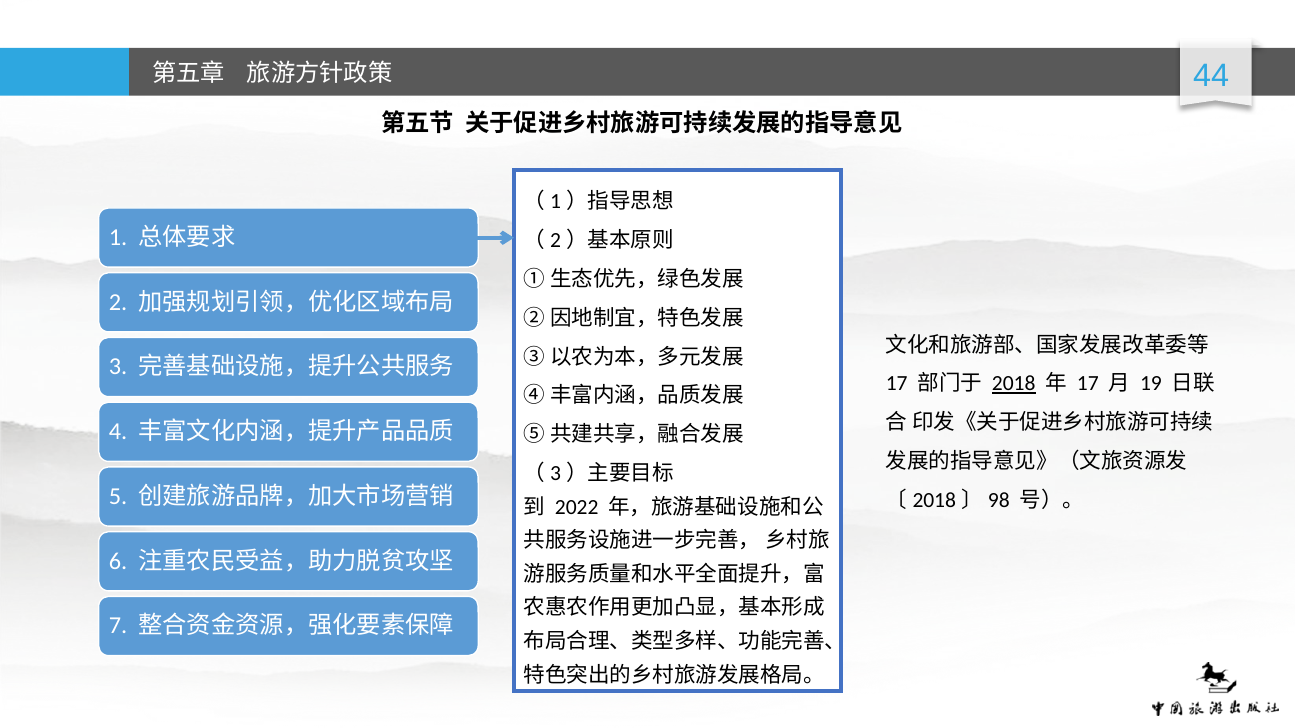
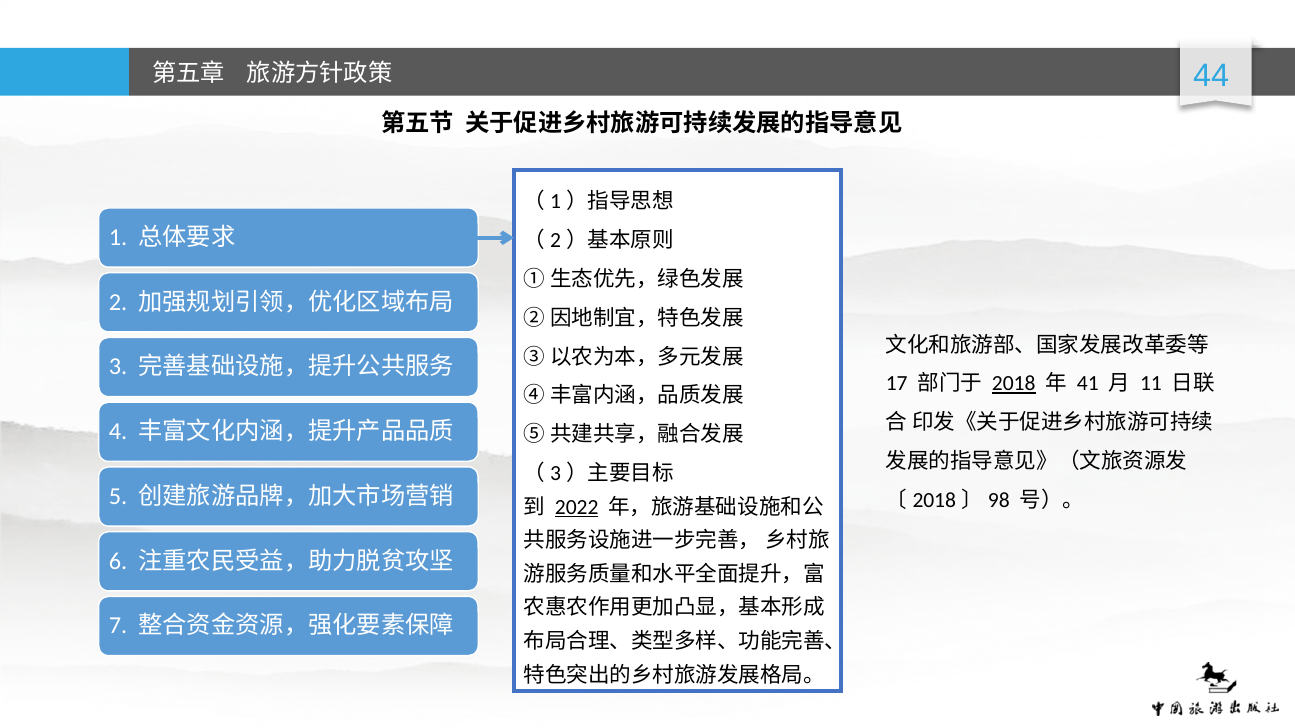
17 at (1088, 384): 17 -> 41
19: 19 -> 11
2022 underline: none -> present
